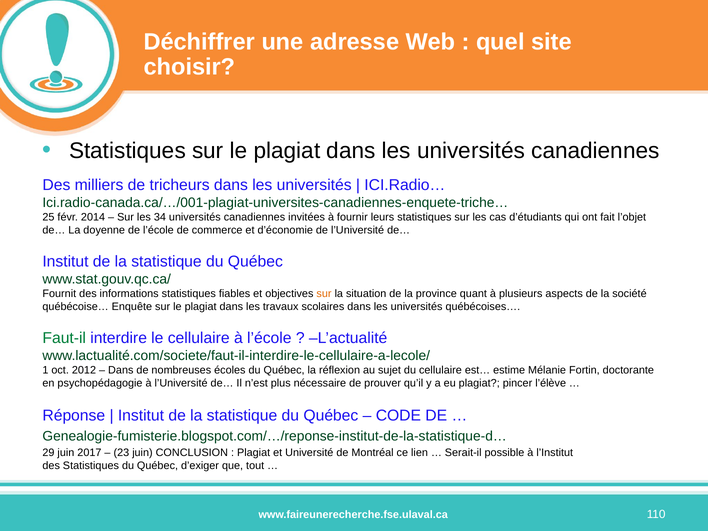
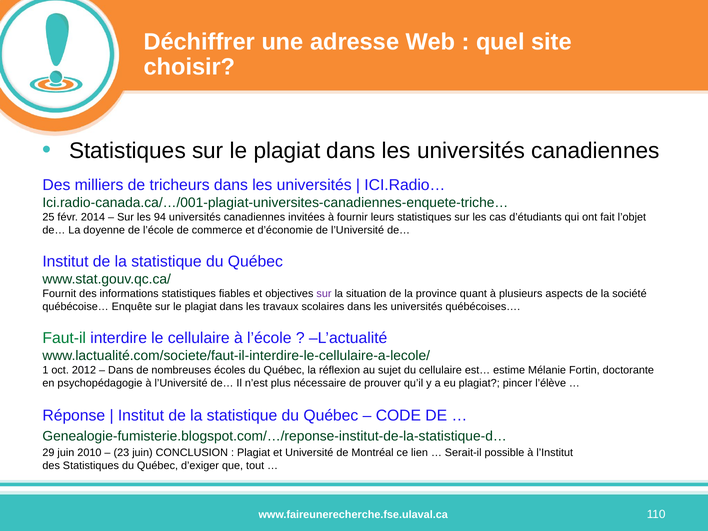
34: 34 -> 94
sur at (324, 294) colour: orange -> purple
2017: 2017 -> 2010
